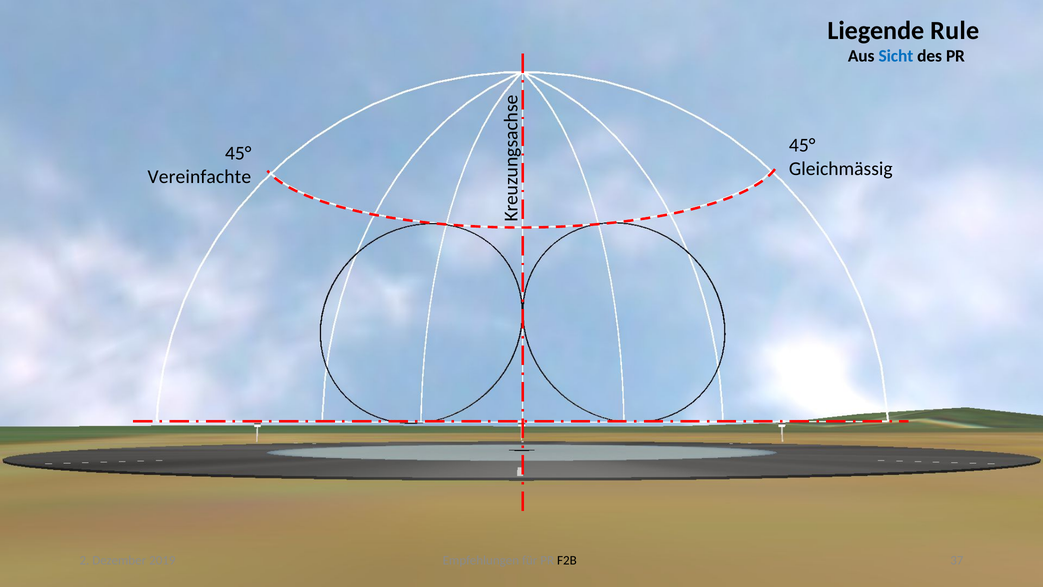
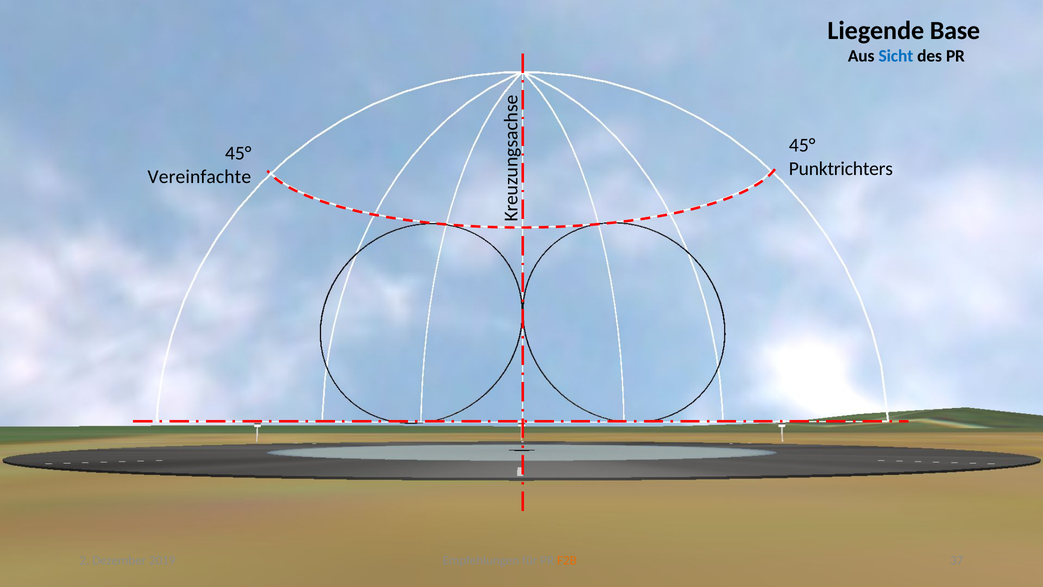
Rule: Rule -> Base
Gleichmässig: Gleichmässig -> Punktrichters
F2B colour: black -> orange
